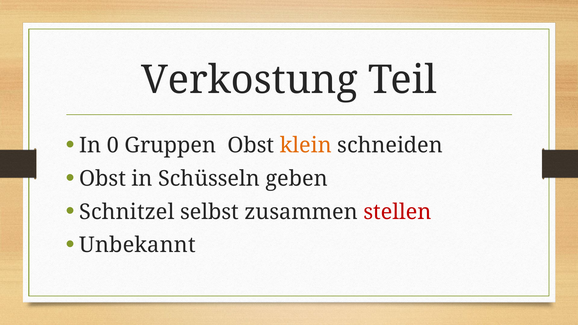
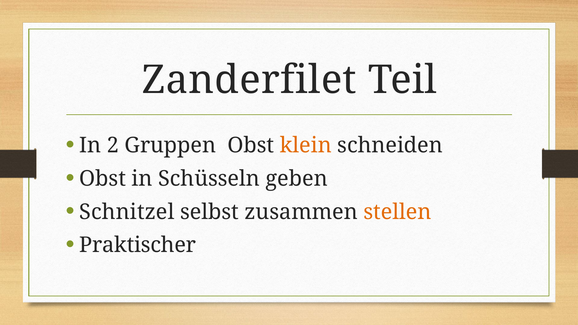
Verkostung: Verkostung -> Zanderfilet
0: 0 -> 2
stellen colour: red -> orange
Unbekannt: Unbekannt -> Praktischer
